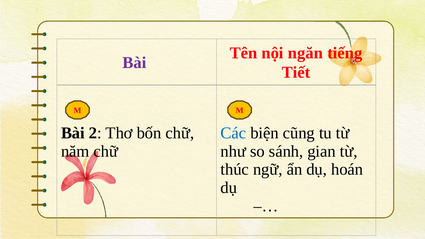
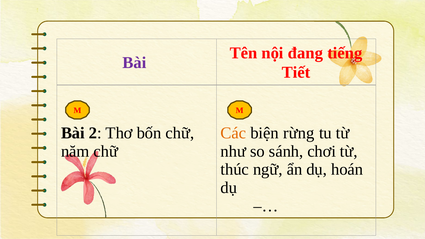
ngăn: ngăn -> đang
Các colour: blue -> orange
cũng: cũng -> rừng
gian: gian -> chơi
